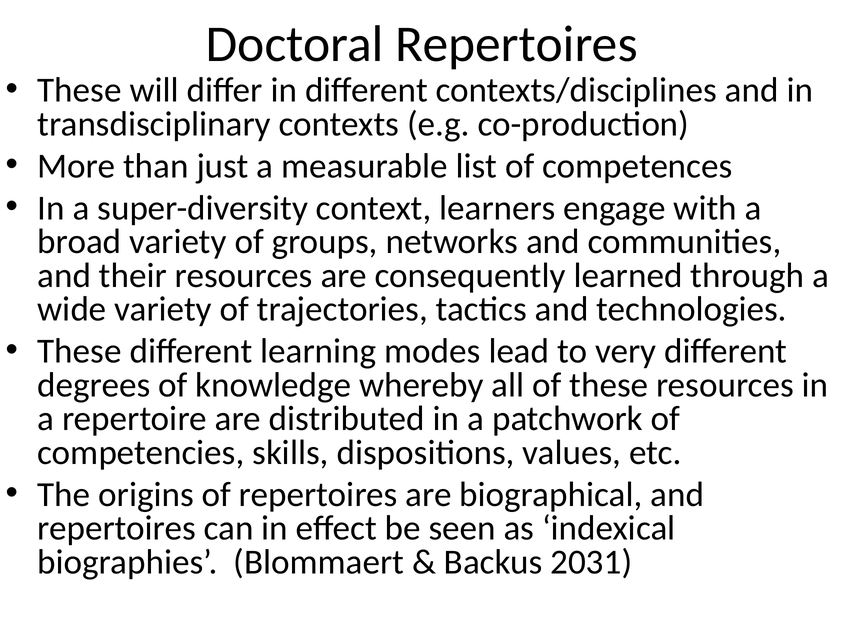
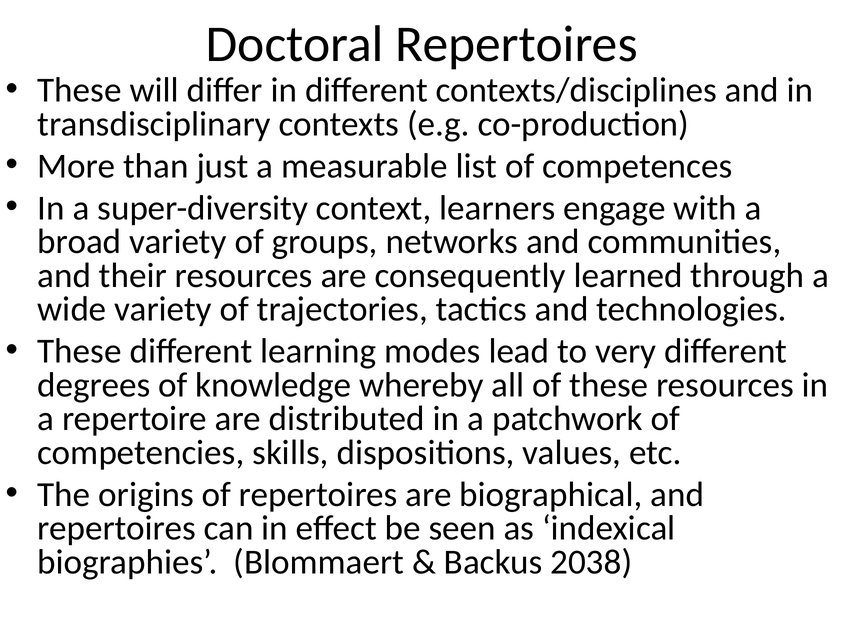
2031: 2031 -> 2038
